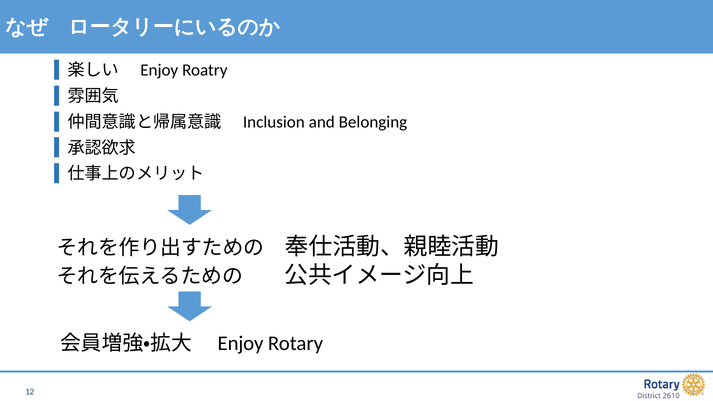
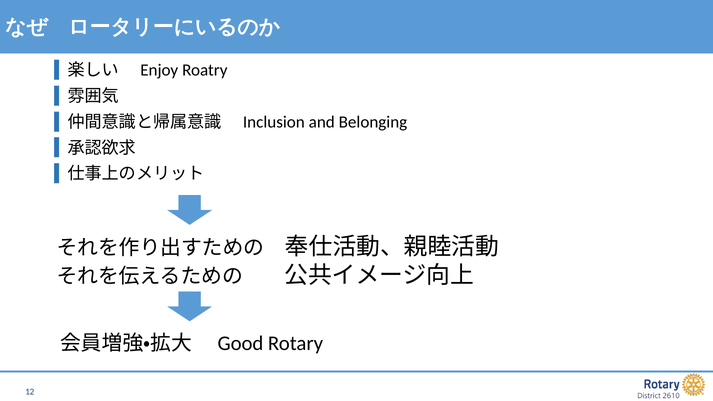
Enjoy at (241, 343): Enjoy -> Good
